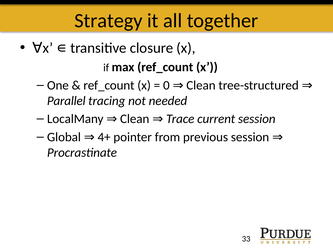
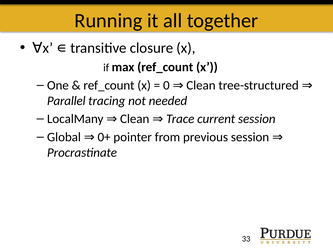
Strategy: Strategy -> Running
4+: 4+ -> 0+
